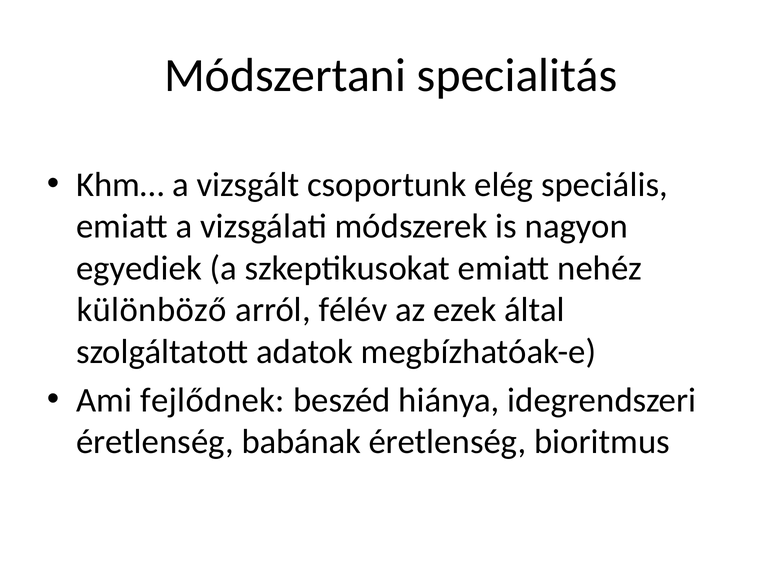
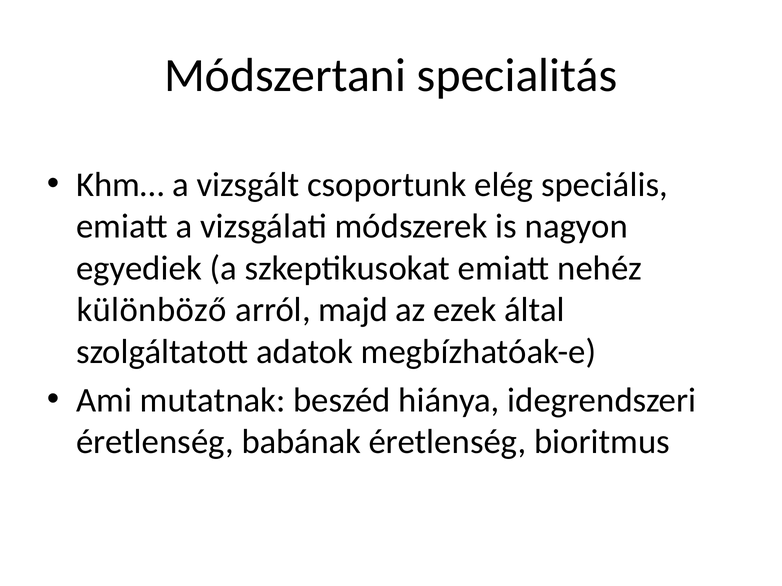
félév: félév -> majd
fejlődnek: fejlődnek -> mutatnak
